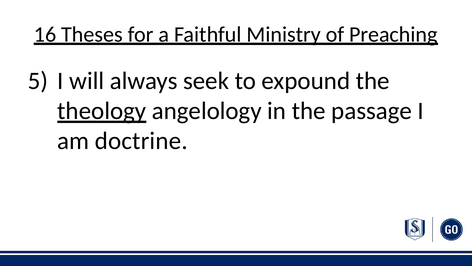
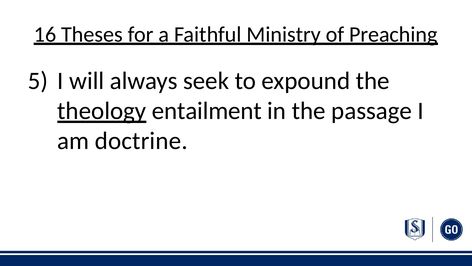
angelology: angelology -> entailment
